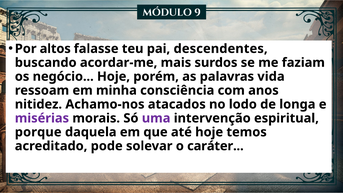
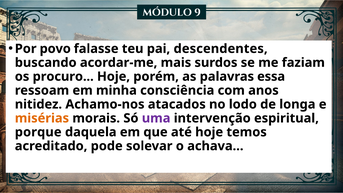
altos: altos -> povo
negócio: negócio -> procuro
vida: vida -> essa
misérias colour: purple -> orange
caráter: caráter -> achava
